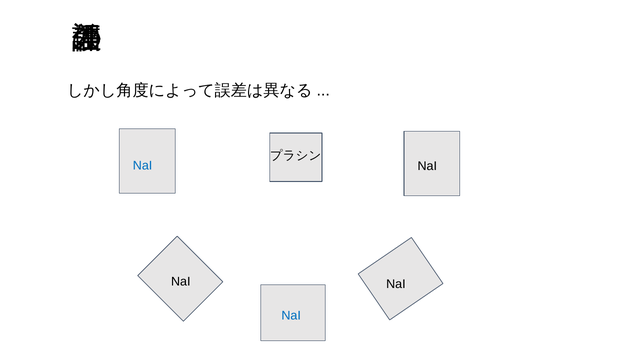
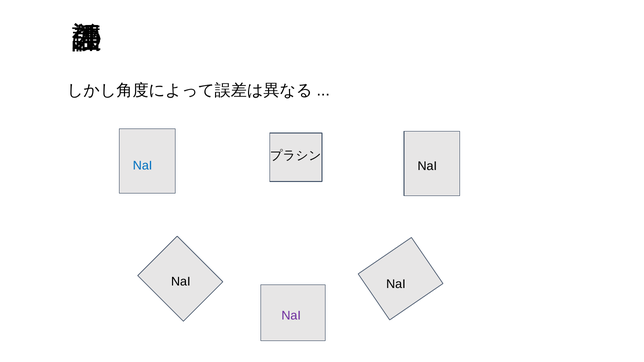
NaI at (291, 316) colour: blue -> purple
